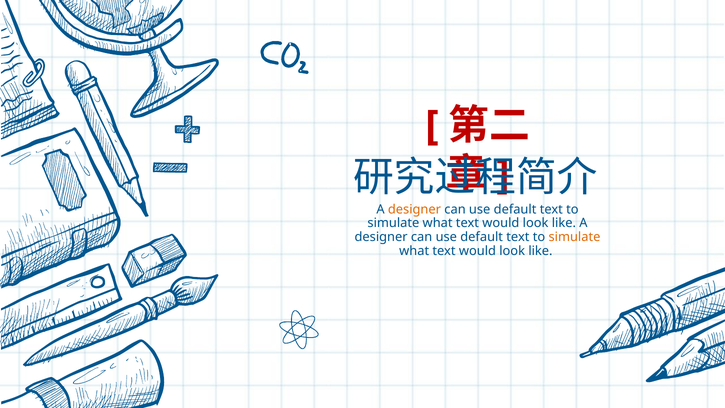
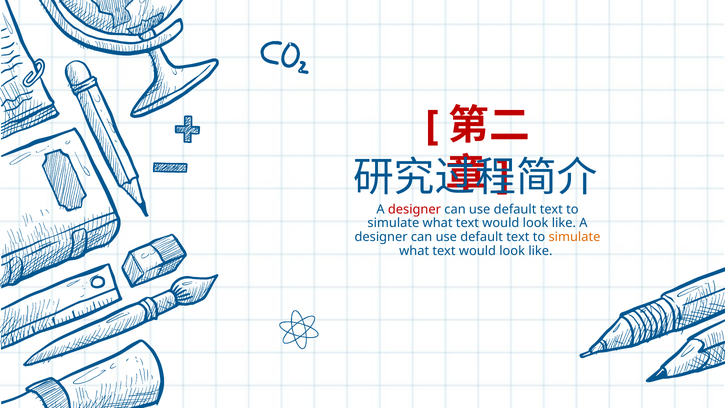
designer at (414, 209) colour: orange -> red
